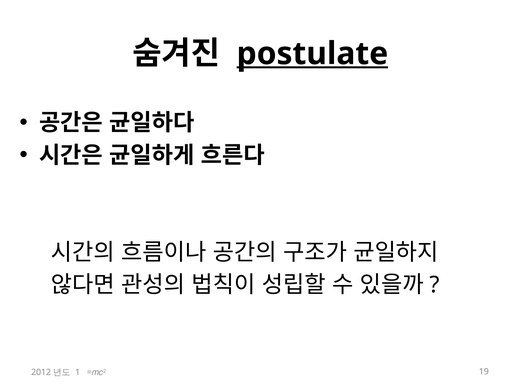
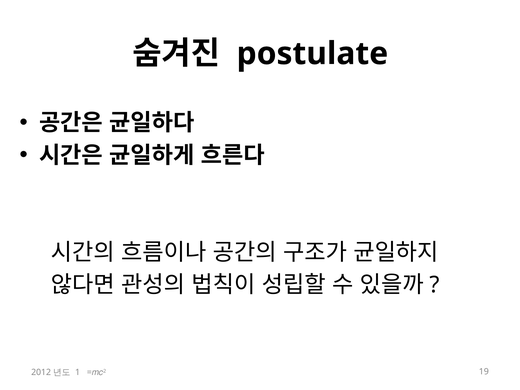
postulate underline: present -> none
